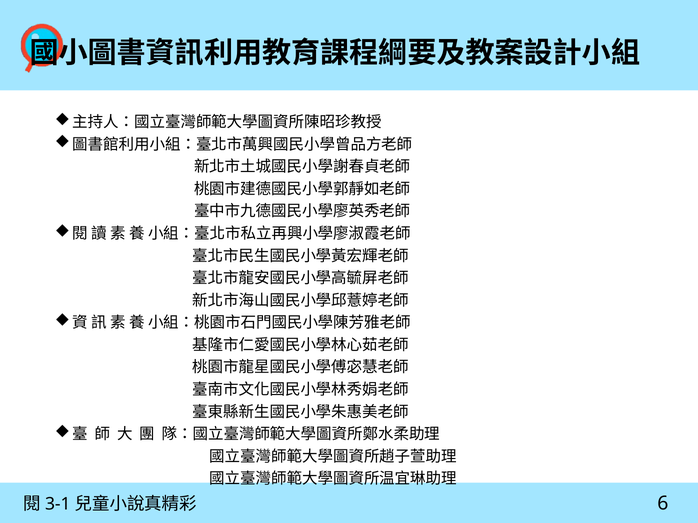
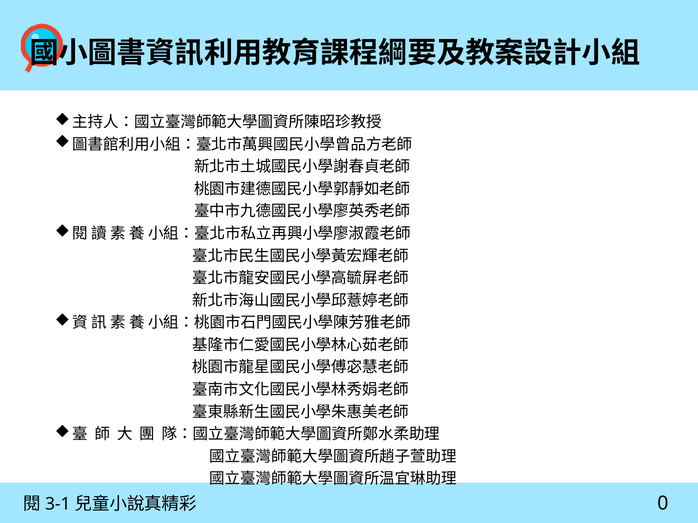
6: 6 -> 0
